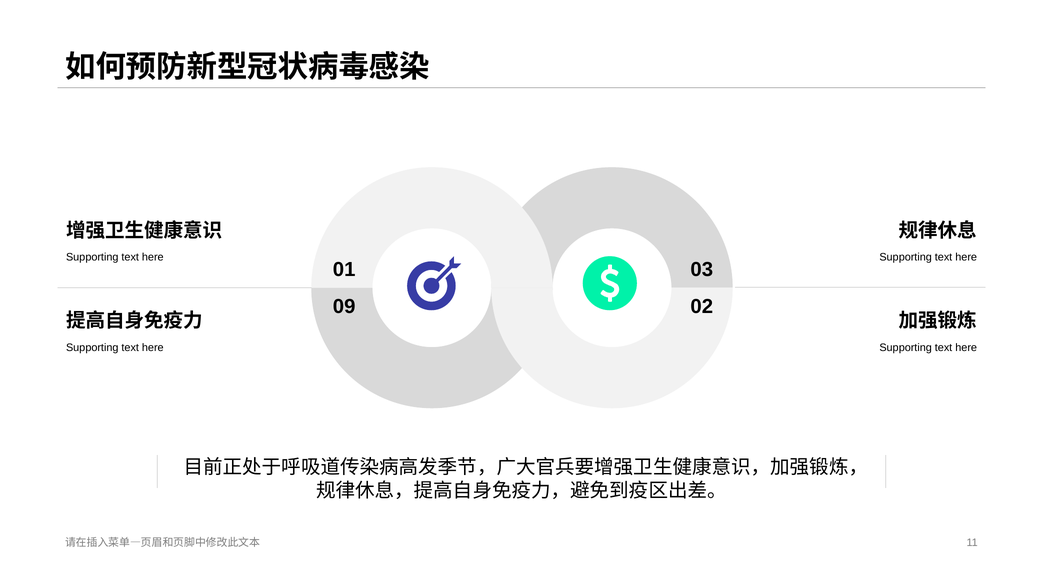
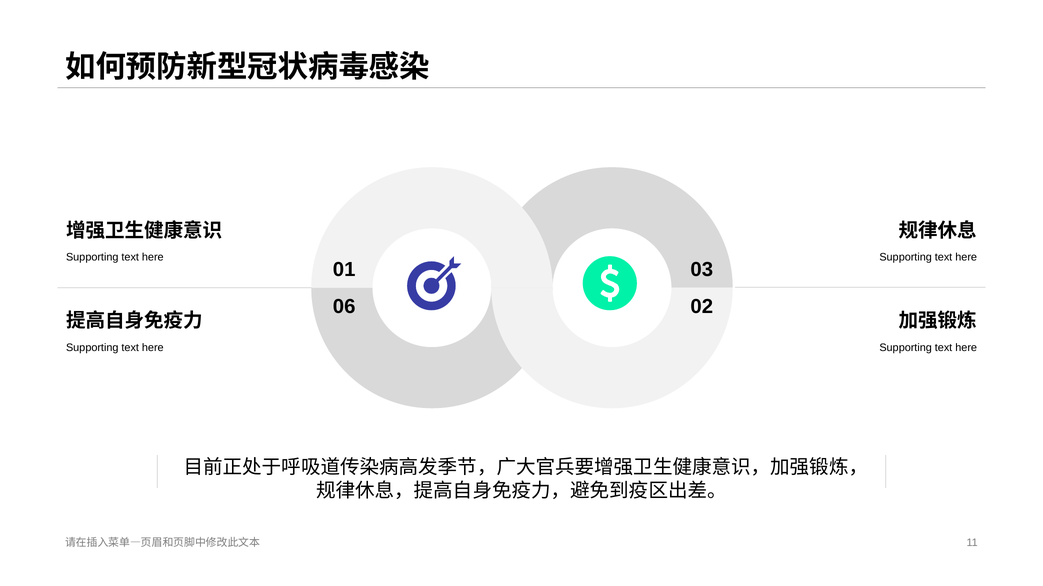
9: 9 -> 6
